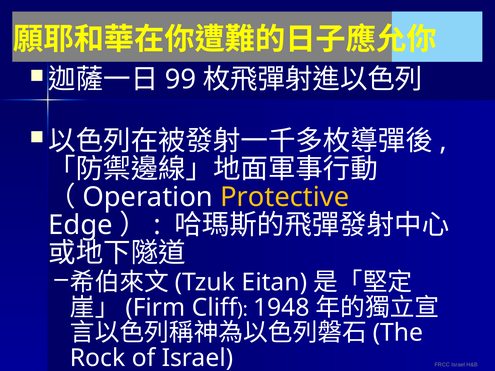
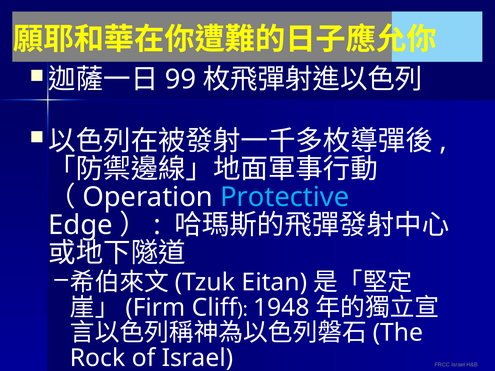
Protective colour: yellow -> light blue
